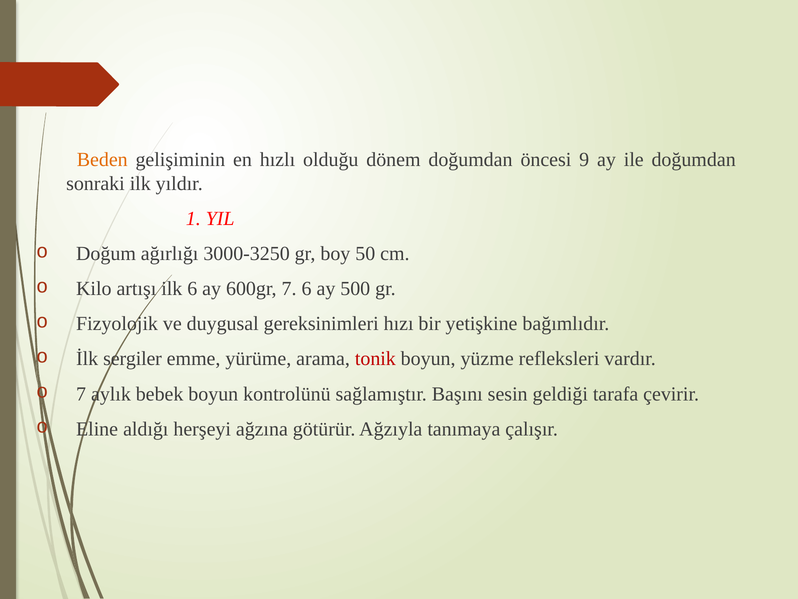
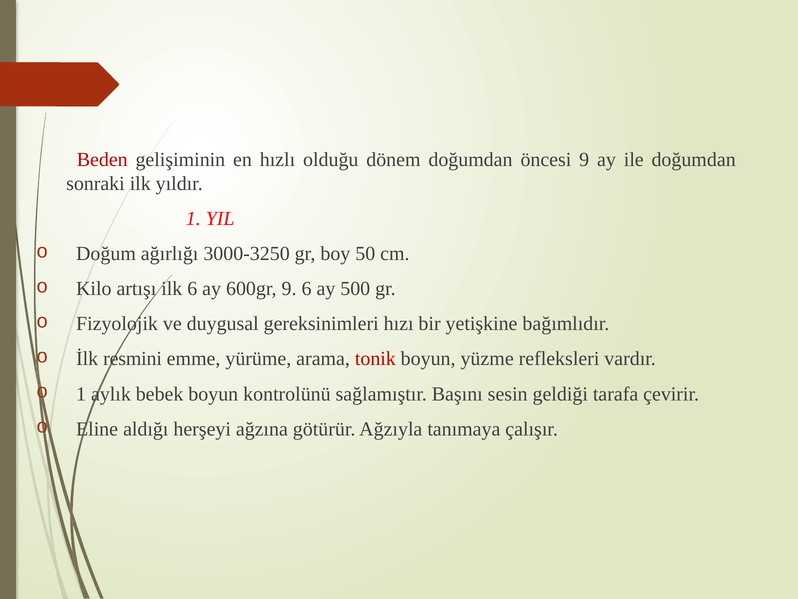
Beden colour: orange -> red
600gr 7: 7 -> 9
sergiler: sergiler -> resmini
7 at (81, 394): 7 -> 1
